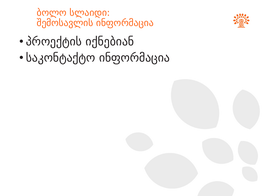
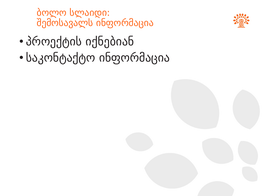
შემოსავლის: შემოსავლის -> შემოსავალს
